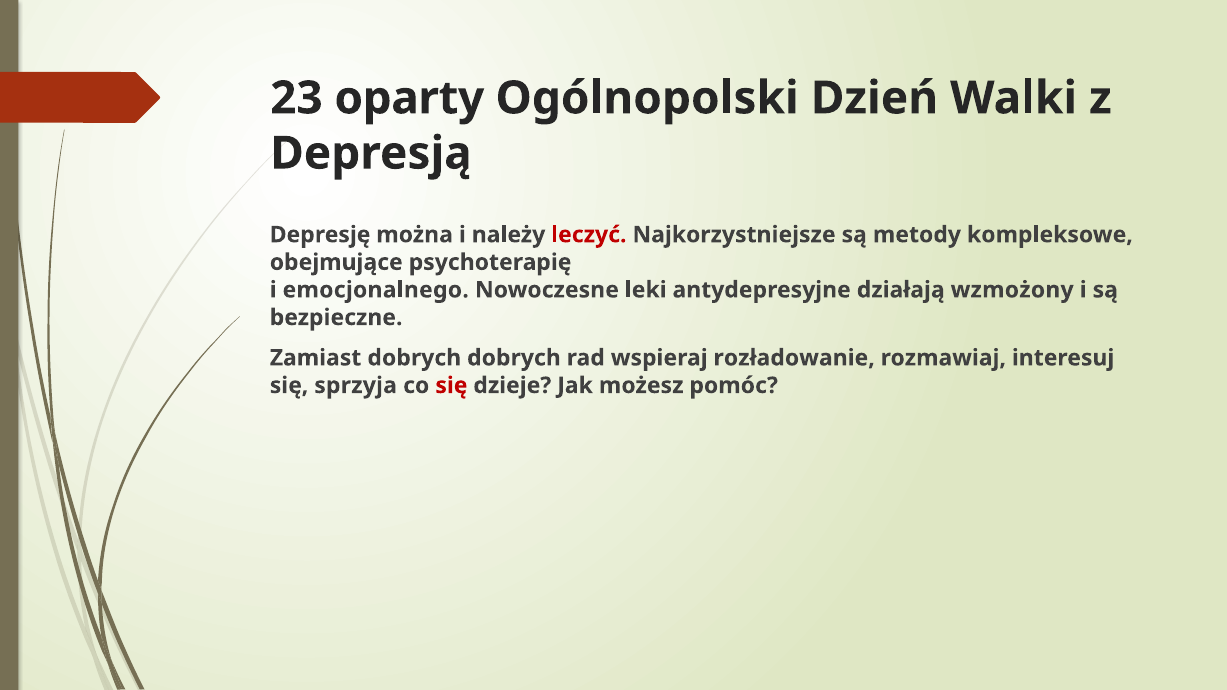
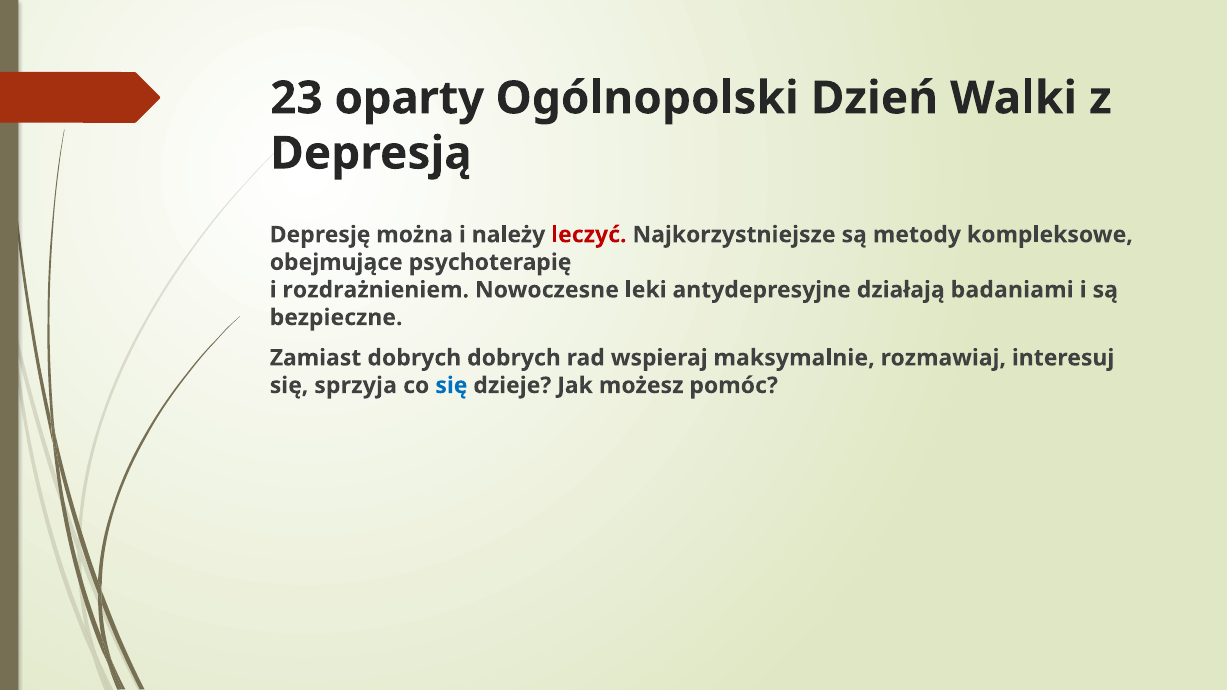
emocjonalnego: emocjonalnego -> rozdrażnieniem
wzmożony: wzmożony -> badaniami
rozładowanie: rozładowanie -> maksymalnie
się at (451, 386) colour: red -> blue
